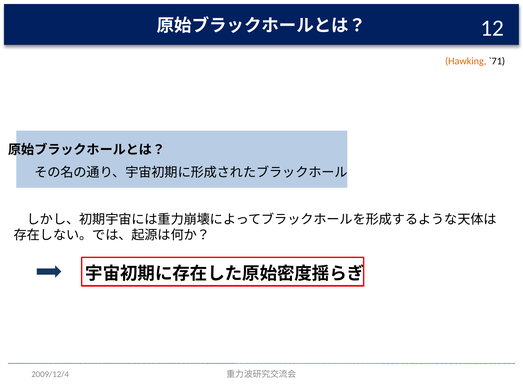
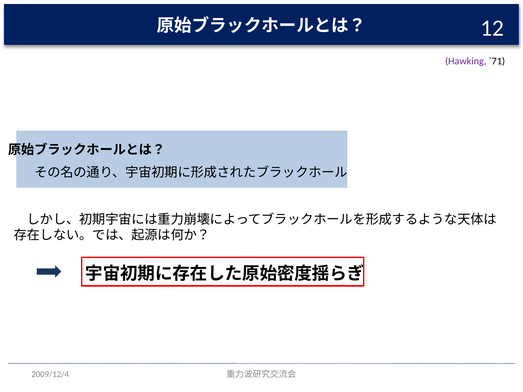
Hawking colour: orange -> purple
